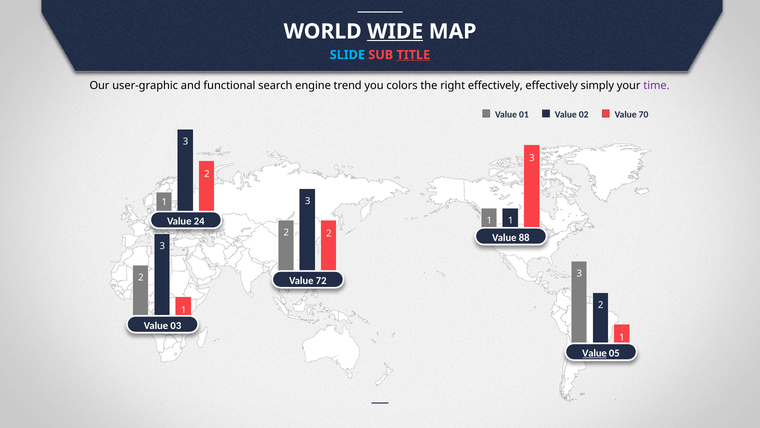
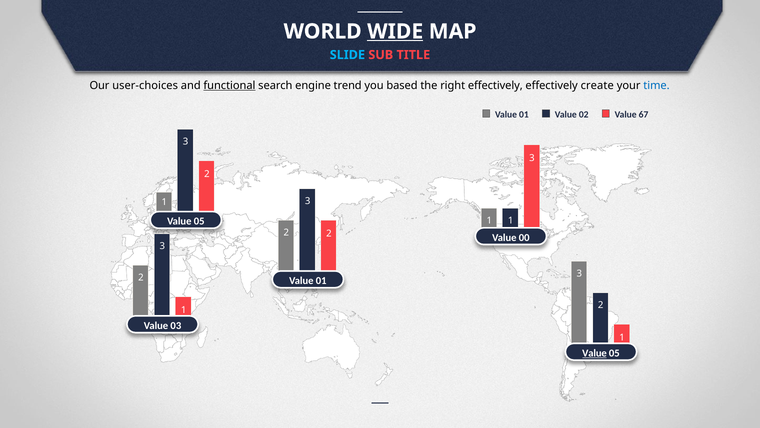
TITLE underline: present -> none
user-graphic: user-graphic -> user-choices
functional underline: none -> present
colors: colors -> based
simply: simply -> create
time colour: purple -> blue
70: 70 -> 67
24 at (199, 221): 24 -> 05
88: 88 -> 00
72 at (321, 280): 72 -> 01
